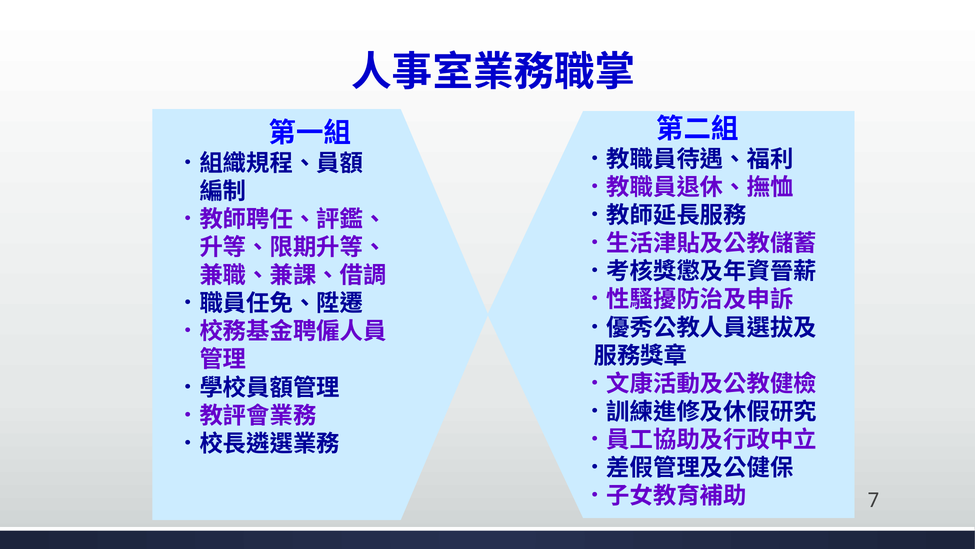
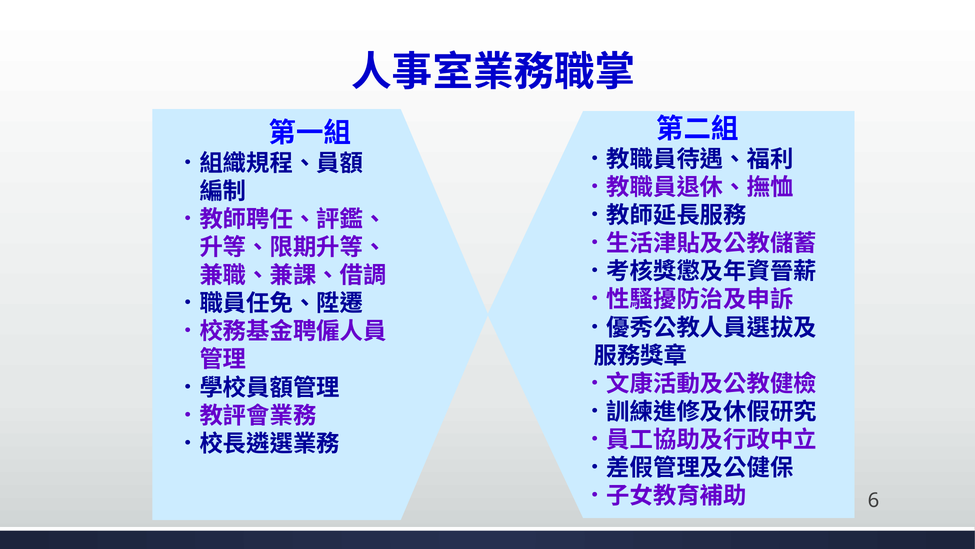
7: 7 -> 6
